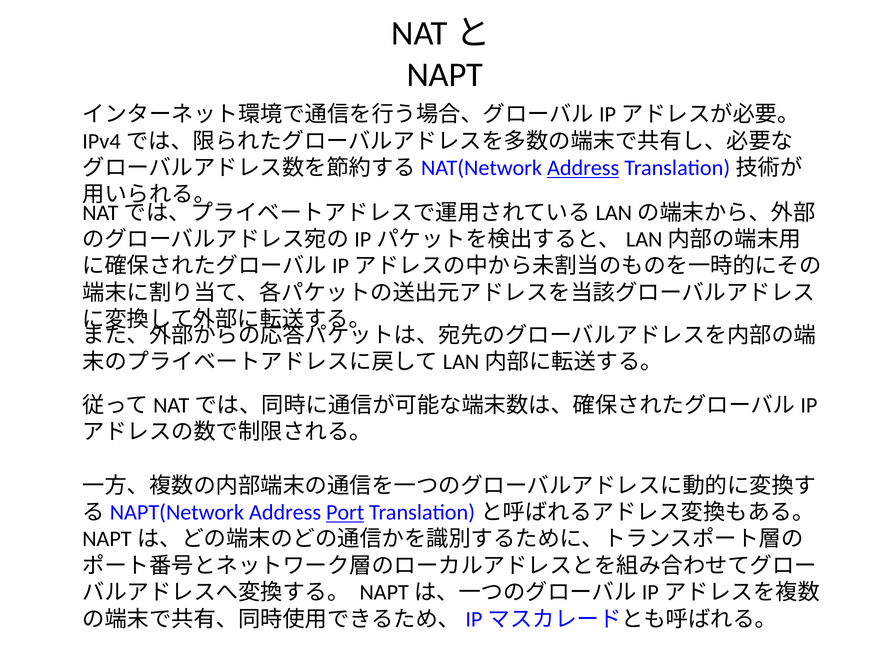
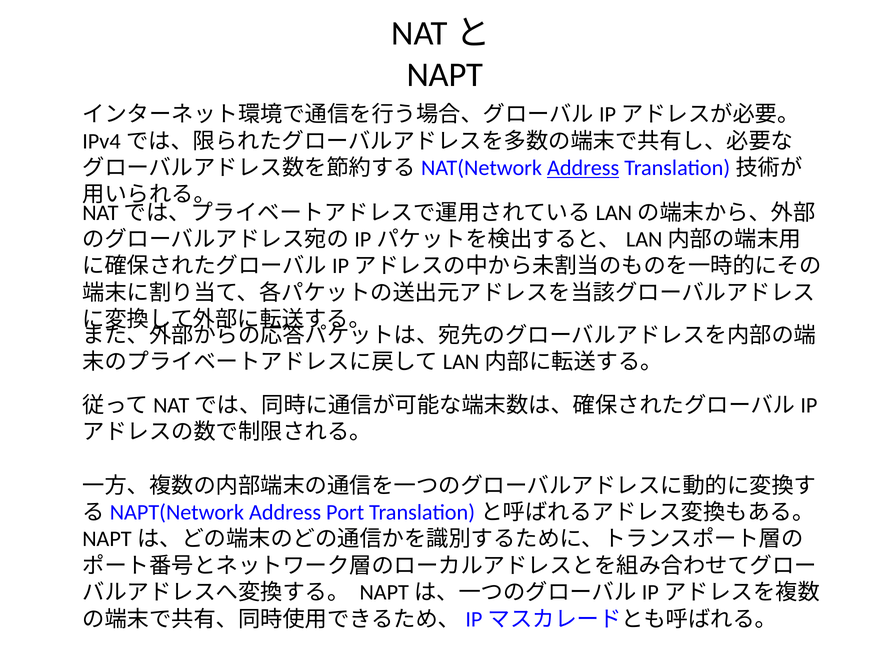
Port underline: present -> none
